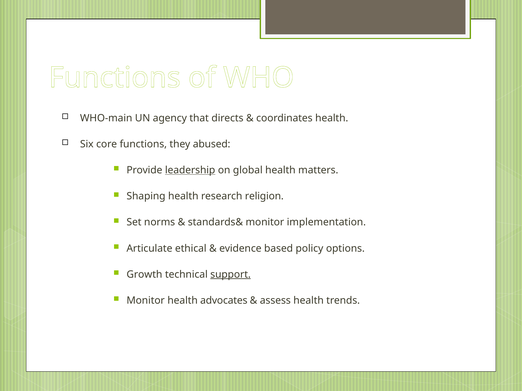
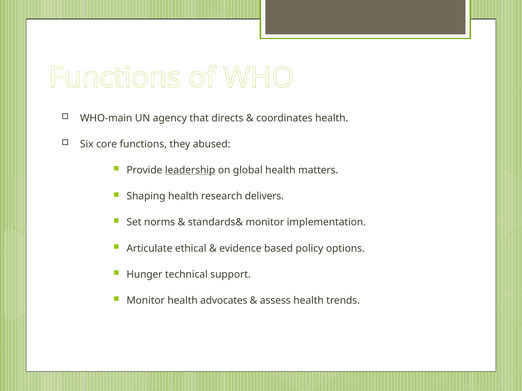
religion: religion -> delivers
Growth: Growth -> Hunger
support underline: present -> none
